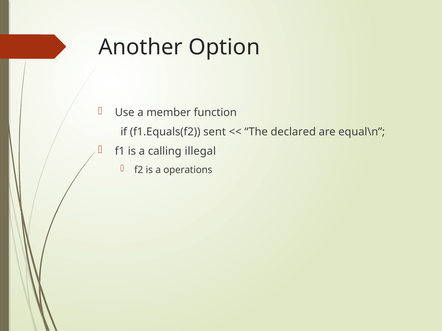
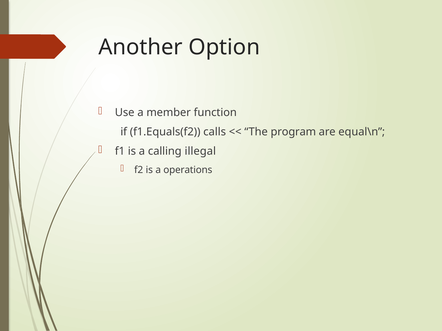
sent: sent -> calls
declared: declared -> program
